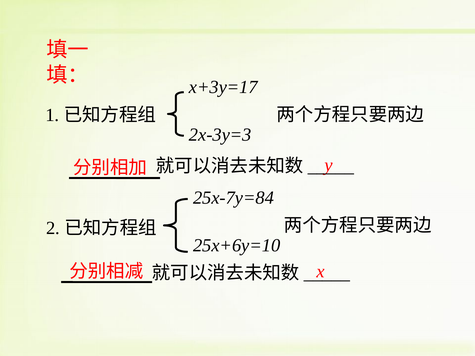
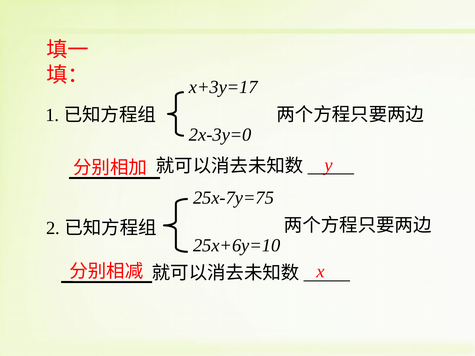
2x-3y=3: 2x-3y=3 -> 2x-3y=0
25x-7y=84: 25x-7y=84 -> 25x-7y=75
